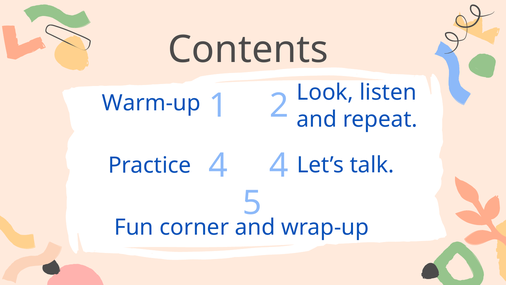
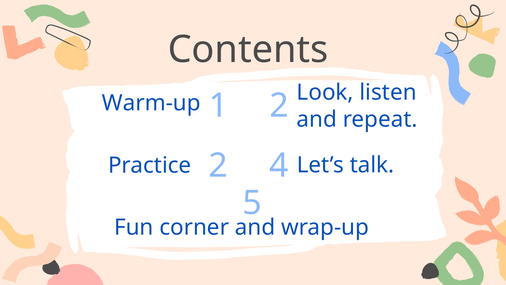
Practice 4: 4 -> 2
